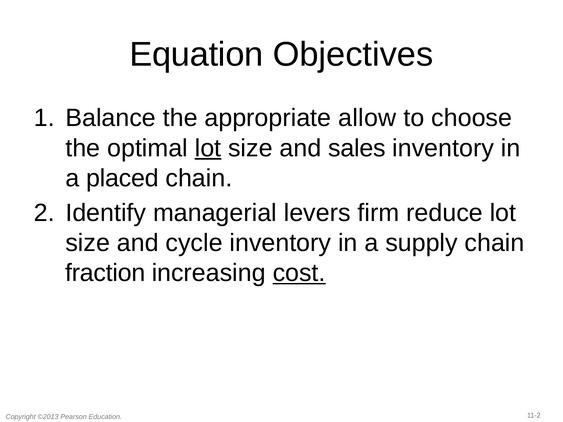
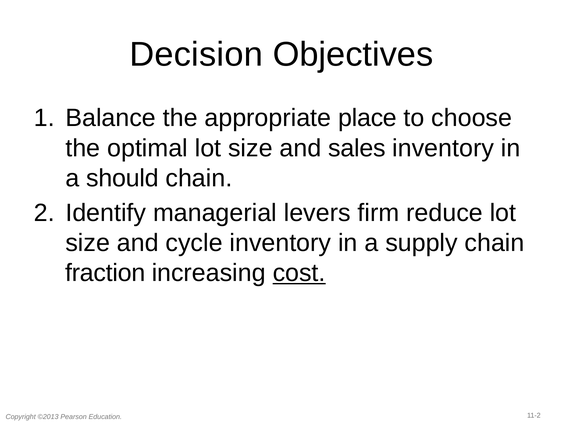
Equation: Equation -> Decision
allow: allow -> place
lot at (208, 148) underline: present -> none
placed: placed -> should
